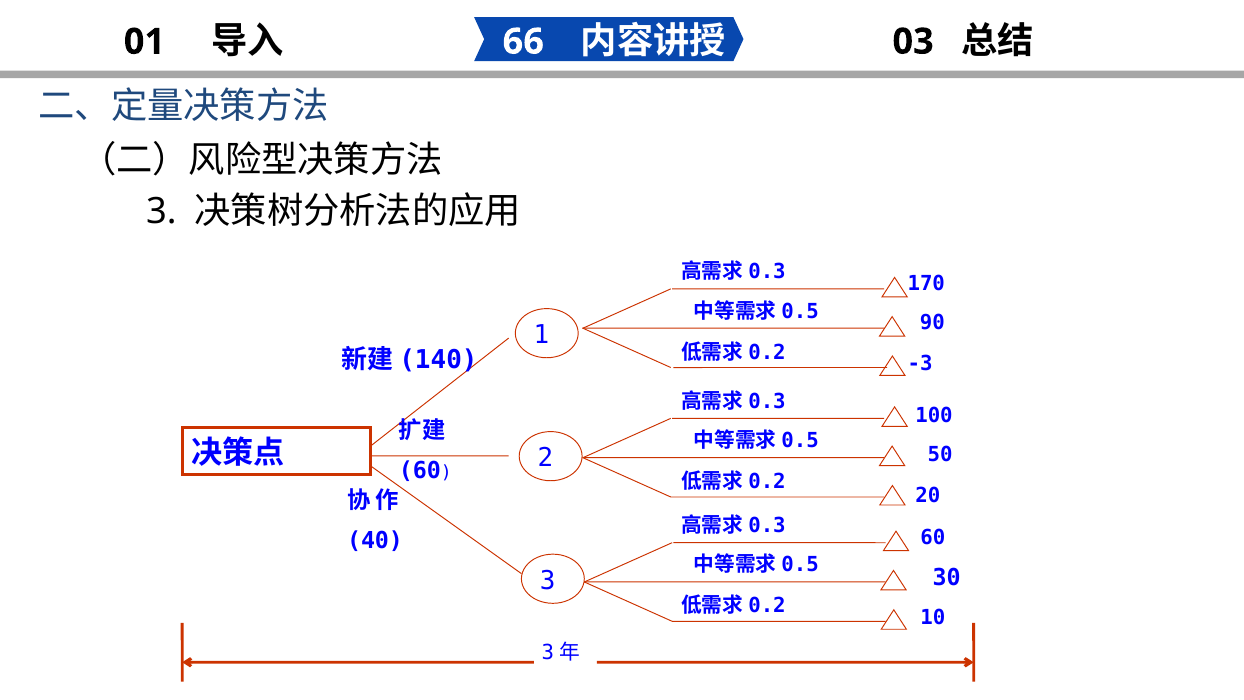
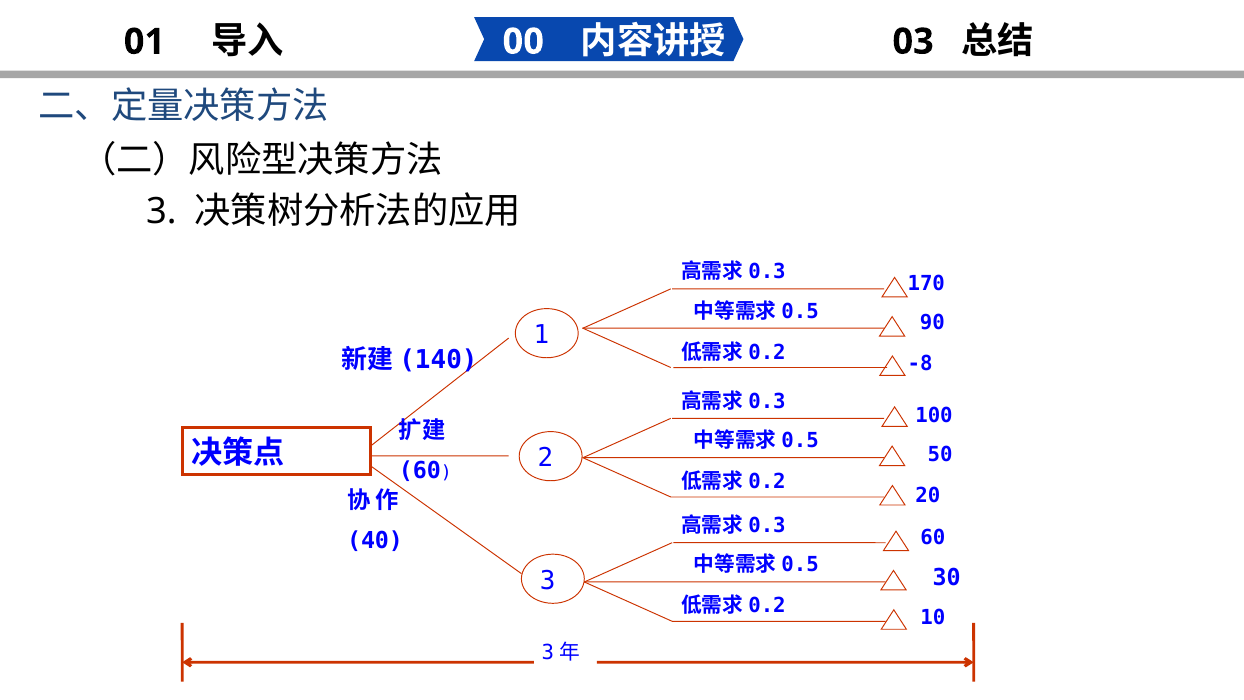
66: 66 -> 00
-3: -3 -> -8
